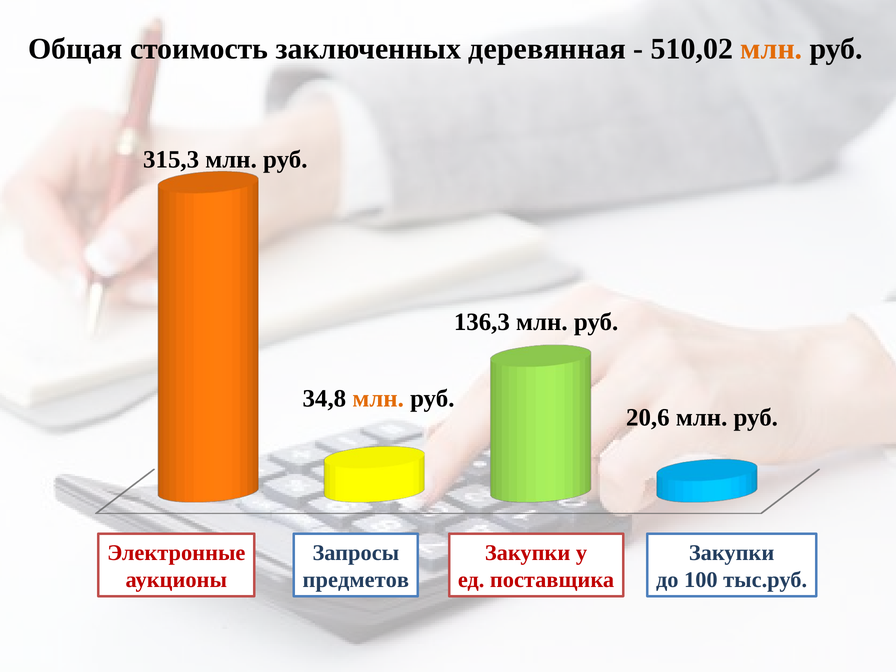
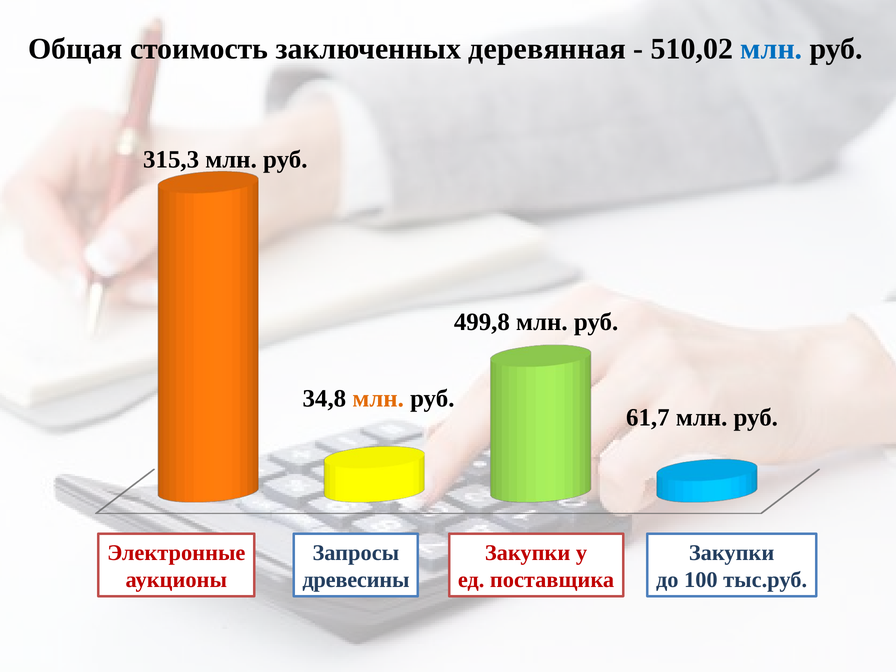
млн at (771, 49) colour: orange -> blue
136,3: 136,3 -> 499,8
20,6: 20,6 -> 61,7
предметов: предметов -> древесины
